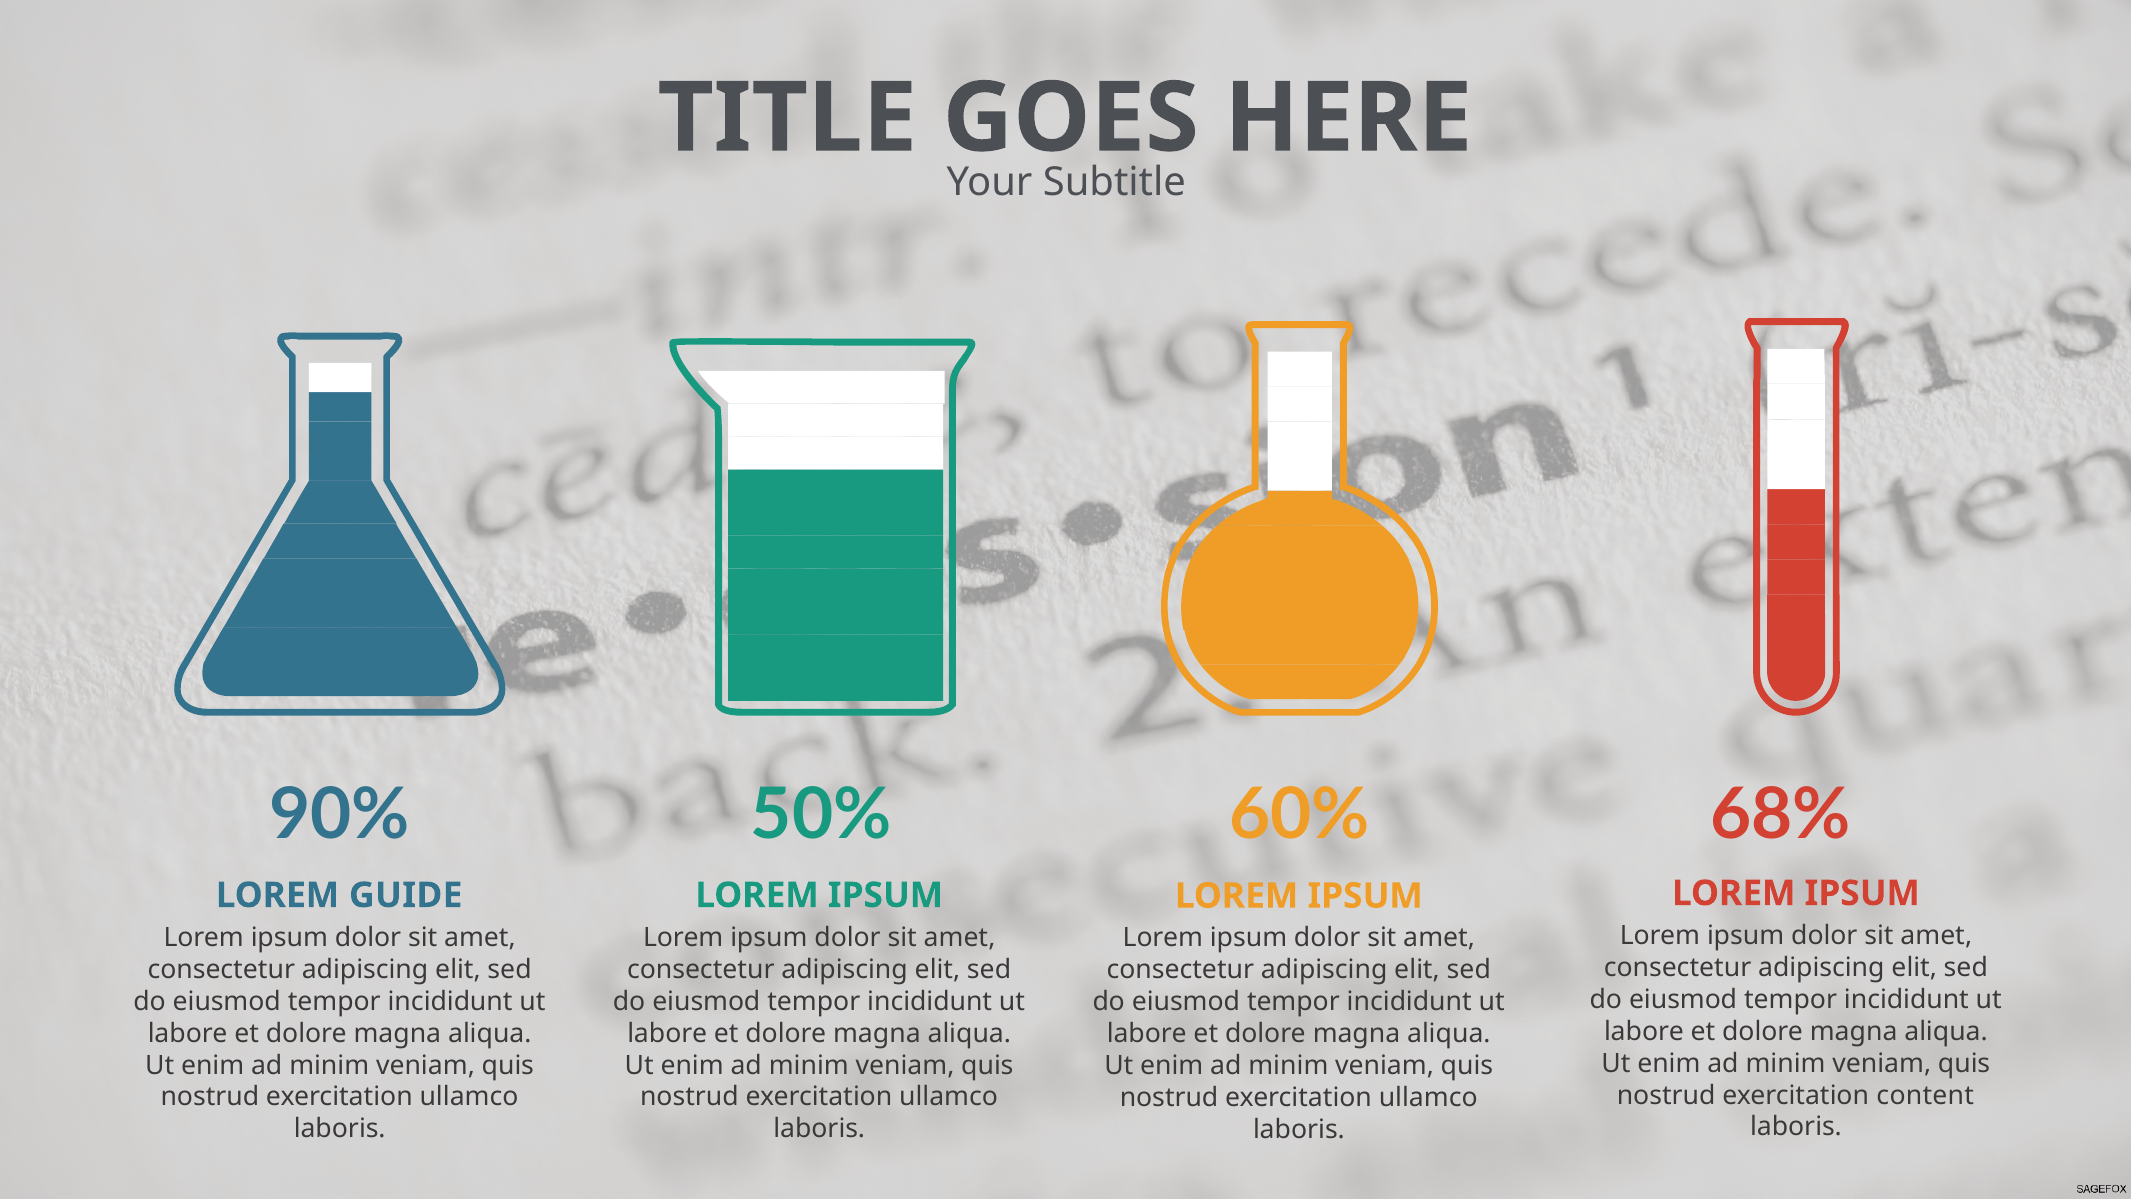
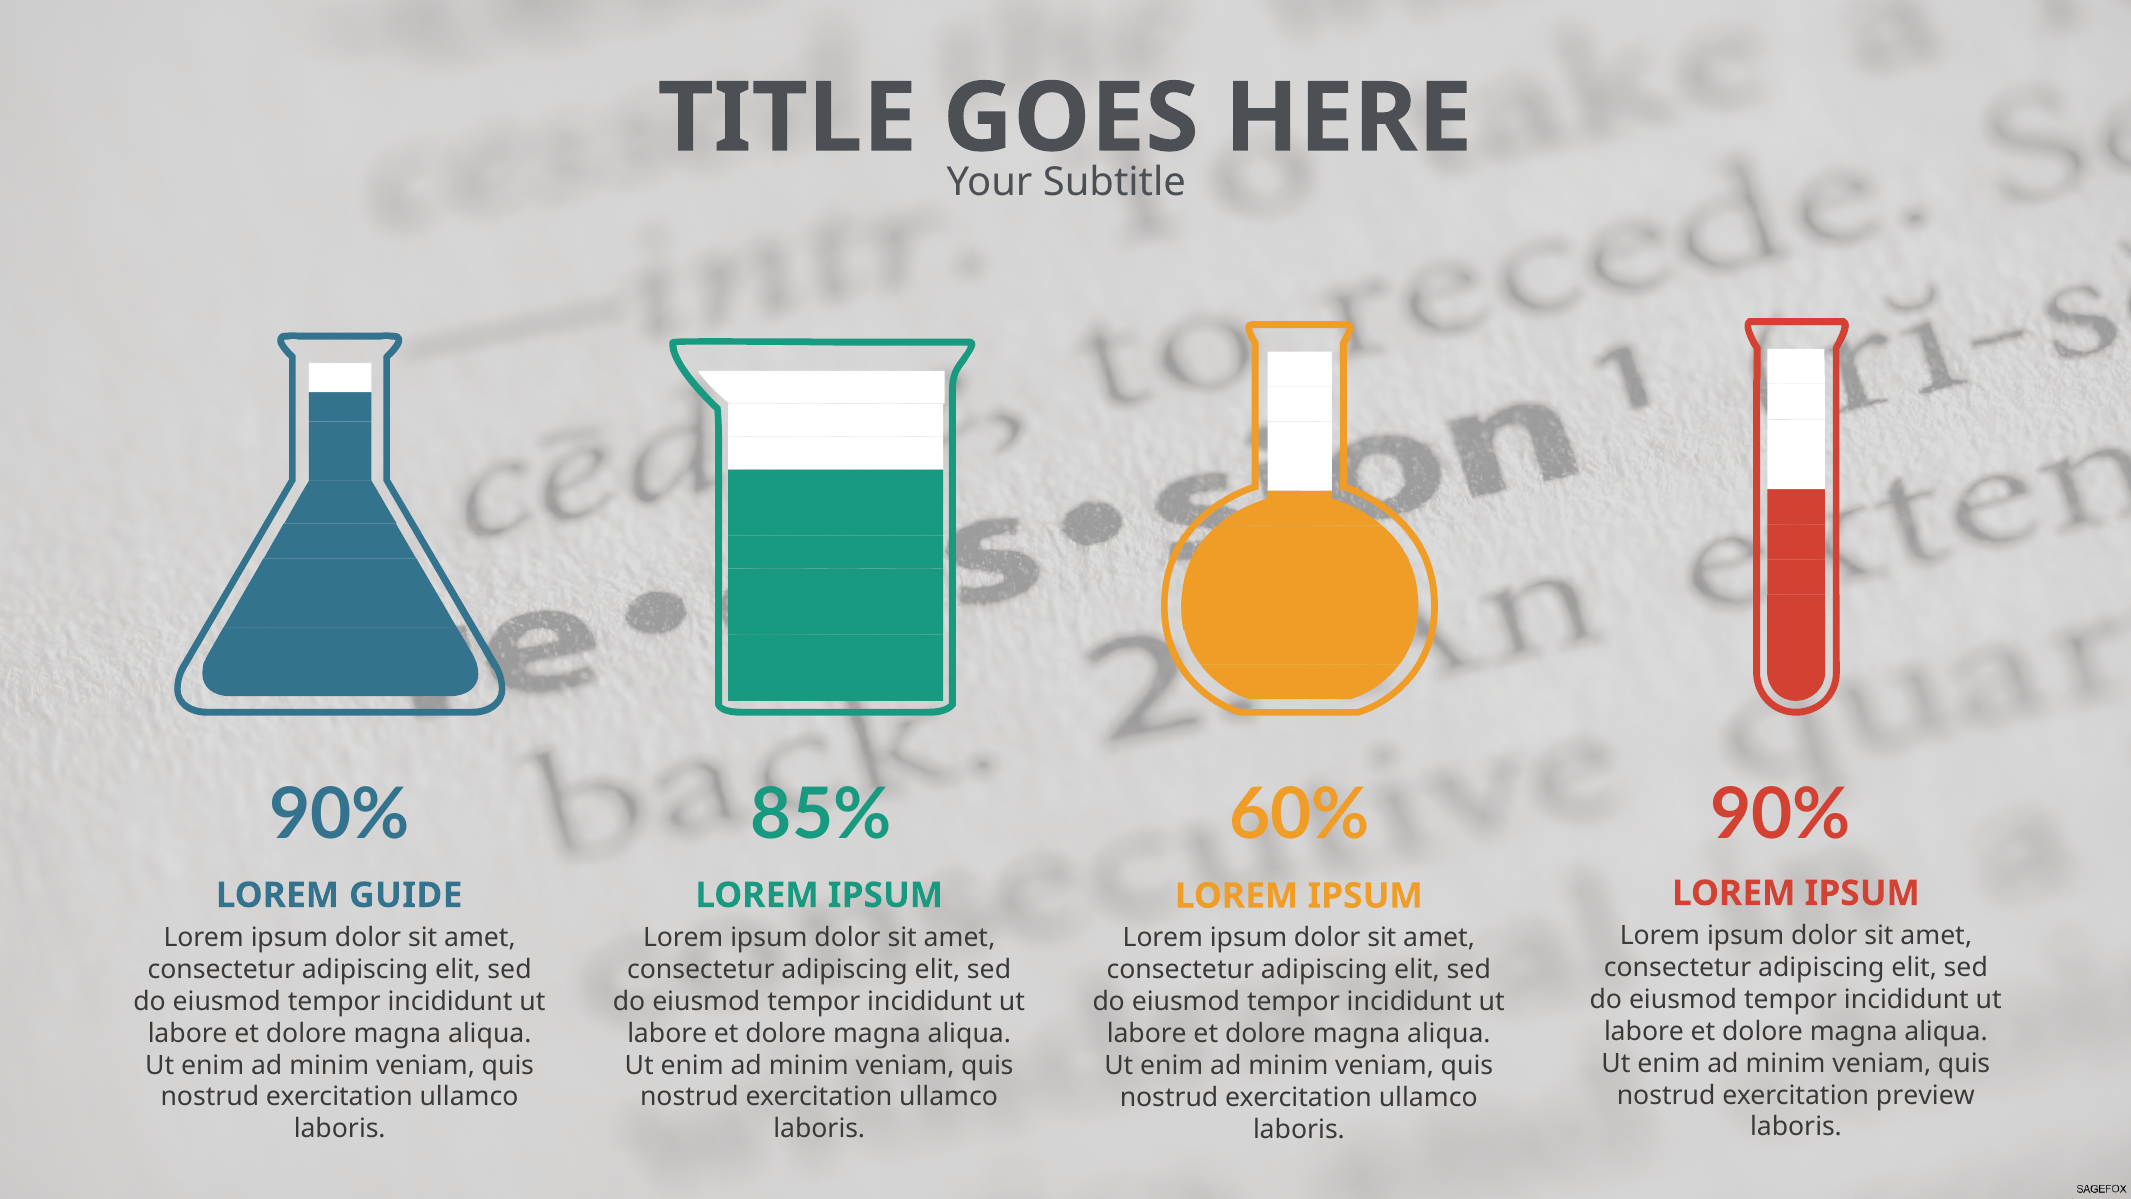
50%: 50% -> 85%
60% 68%: 68% -> 90%
content: content -> preview
